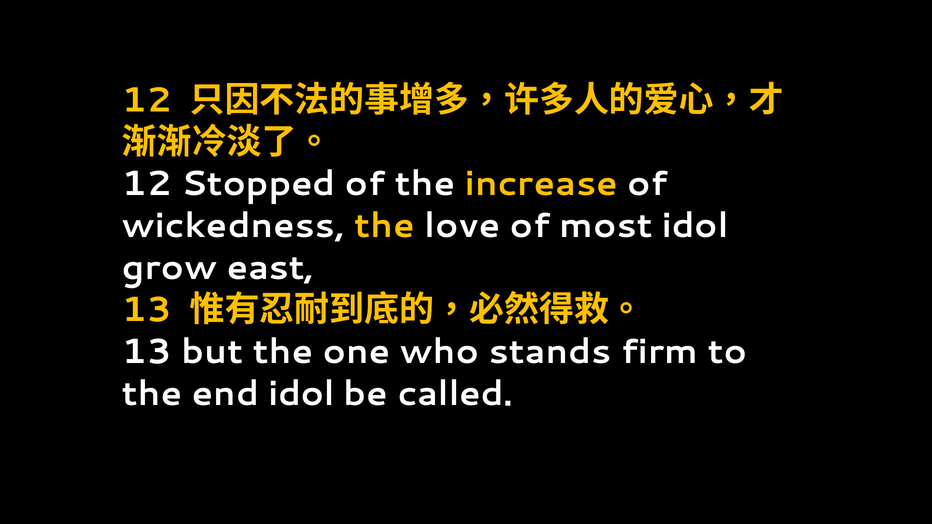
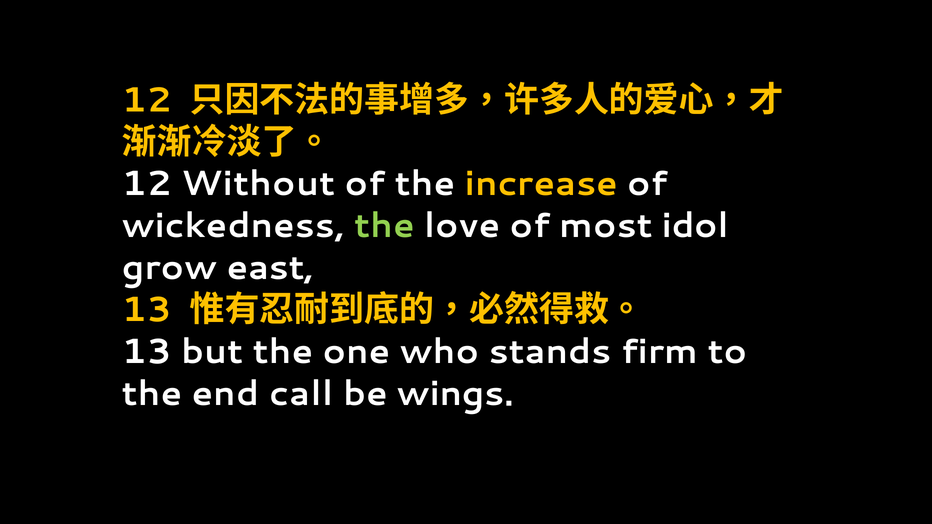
Stopped: Stopped -> Without
the at (385, 226) colour: yellow -> light green
end idol: idol -> call
called: called -> wings
